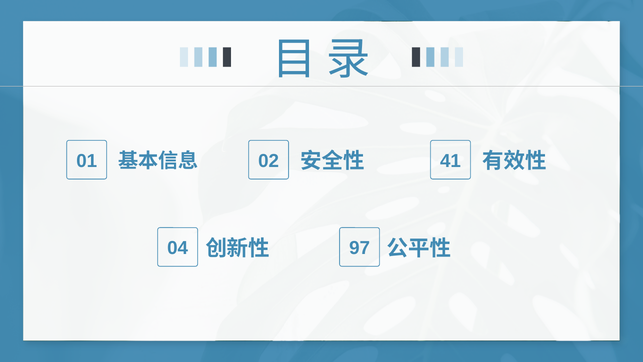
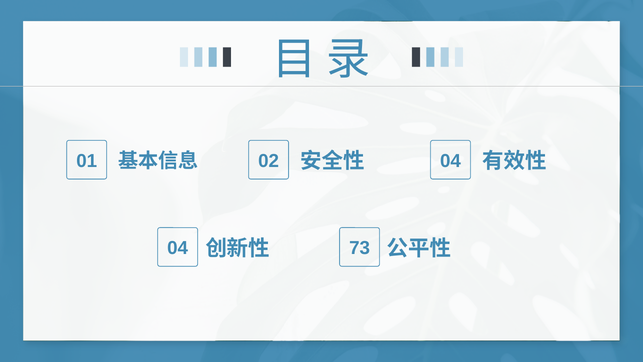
02 41: 41 -> 04
97: 97 -> 73
